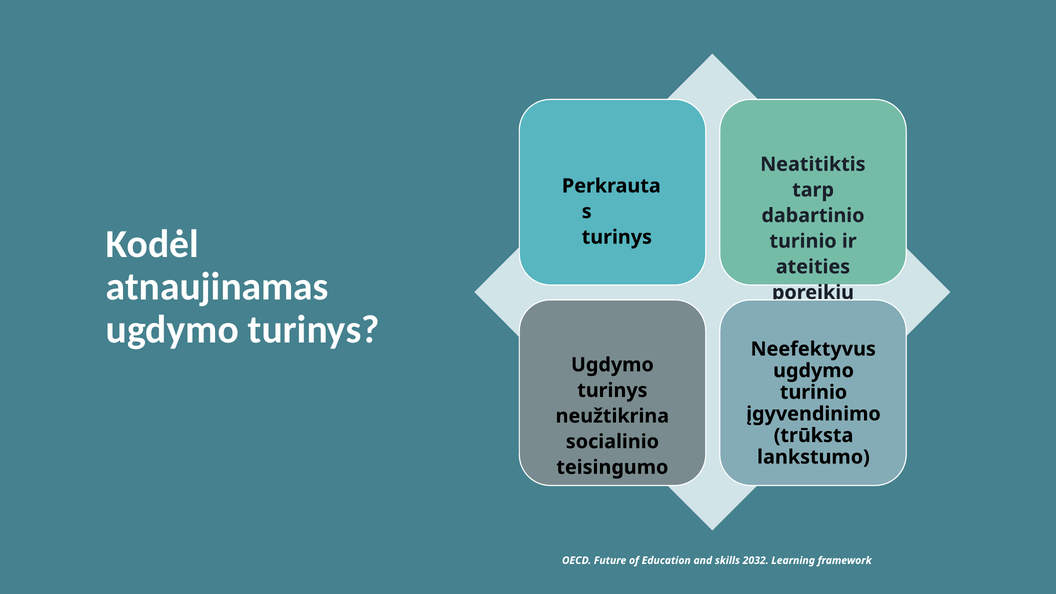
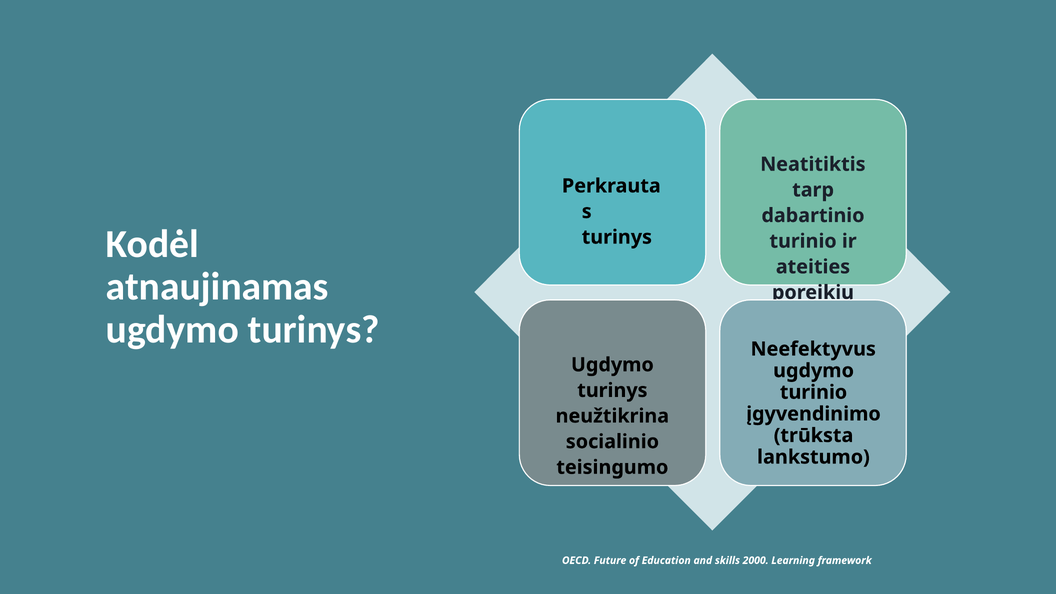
2032: 2032 -> 2000
